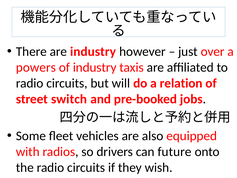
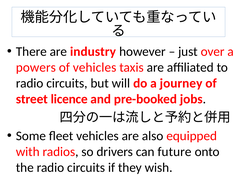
of industry: industry -> vehicles
relation: relation -> journey
switch: switch -> licence
